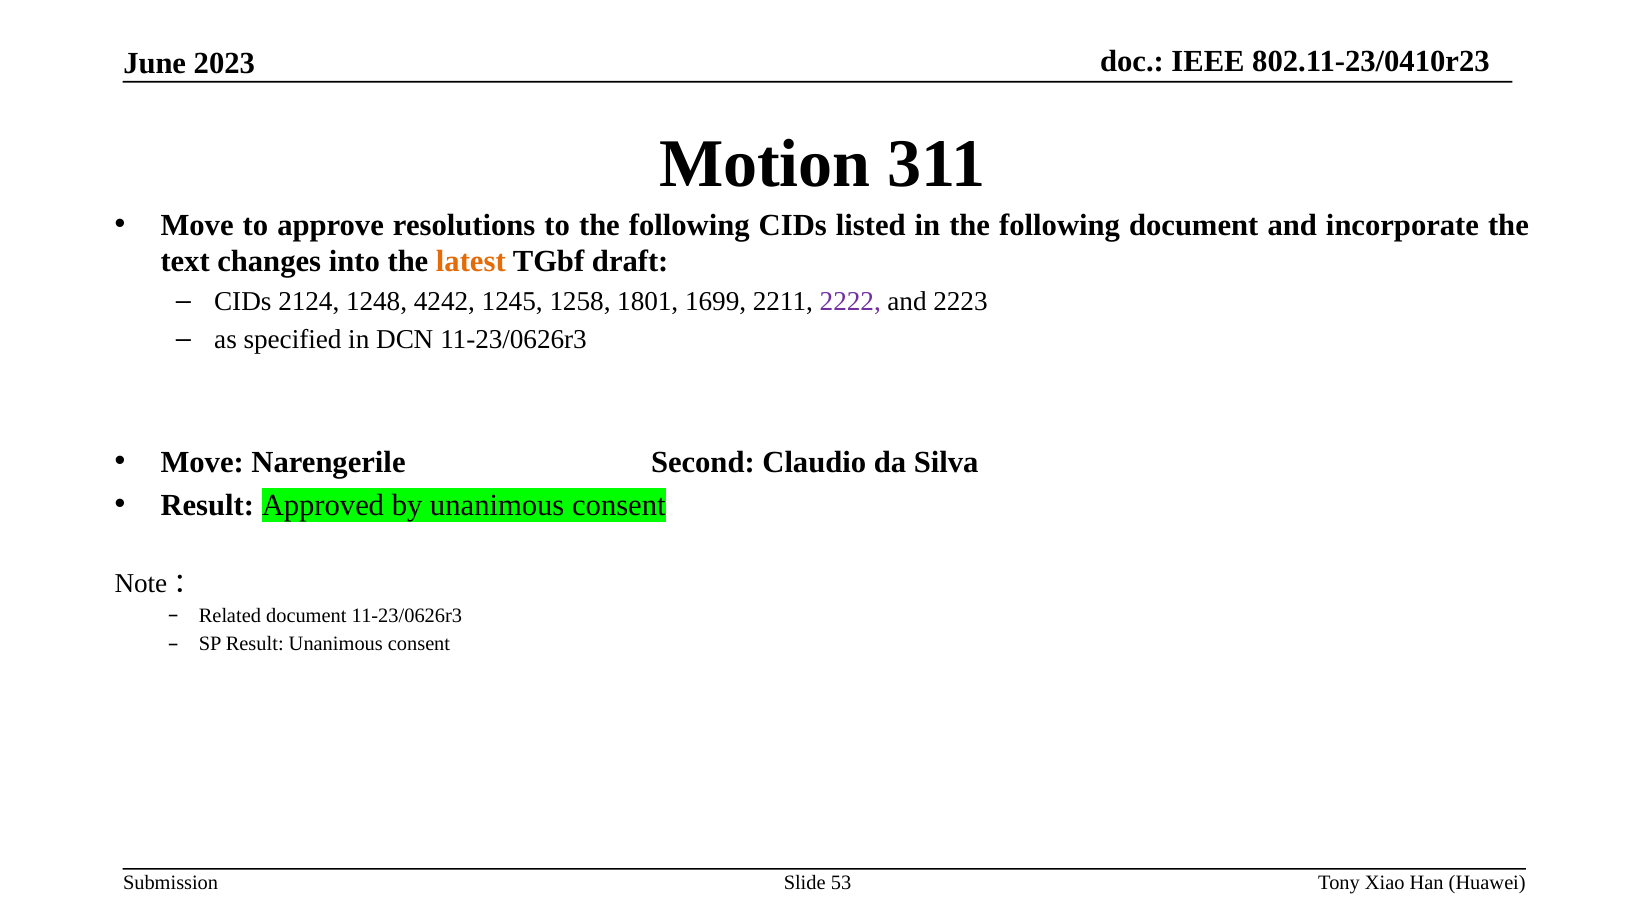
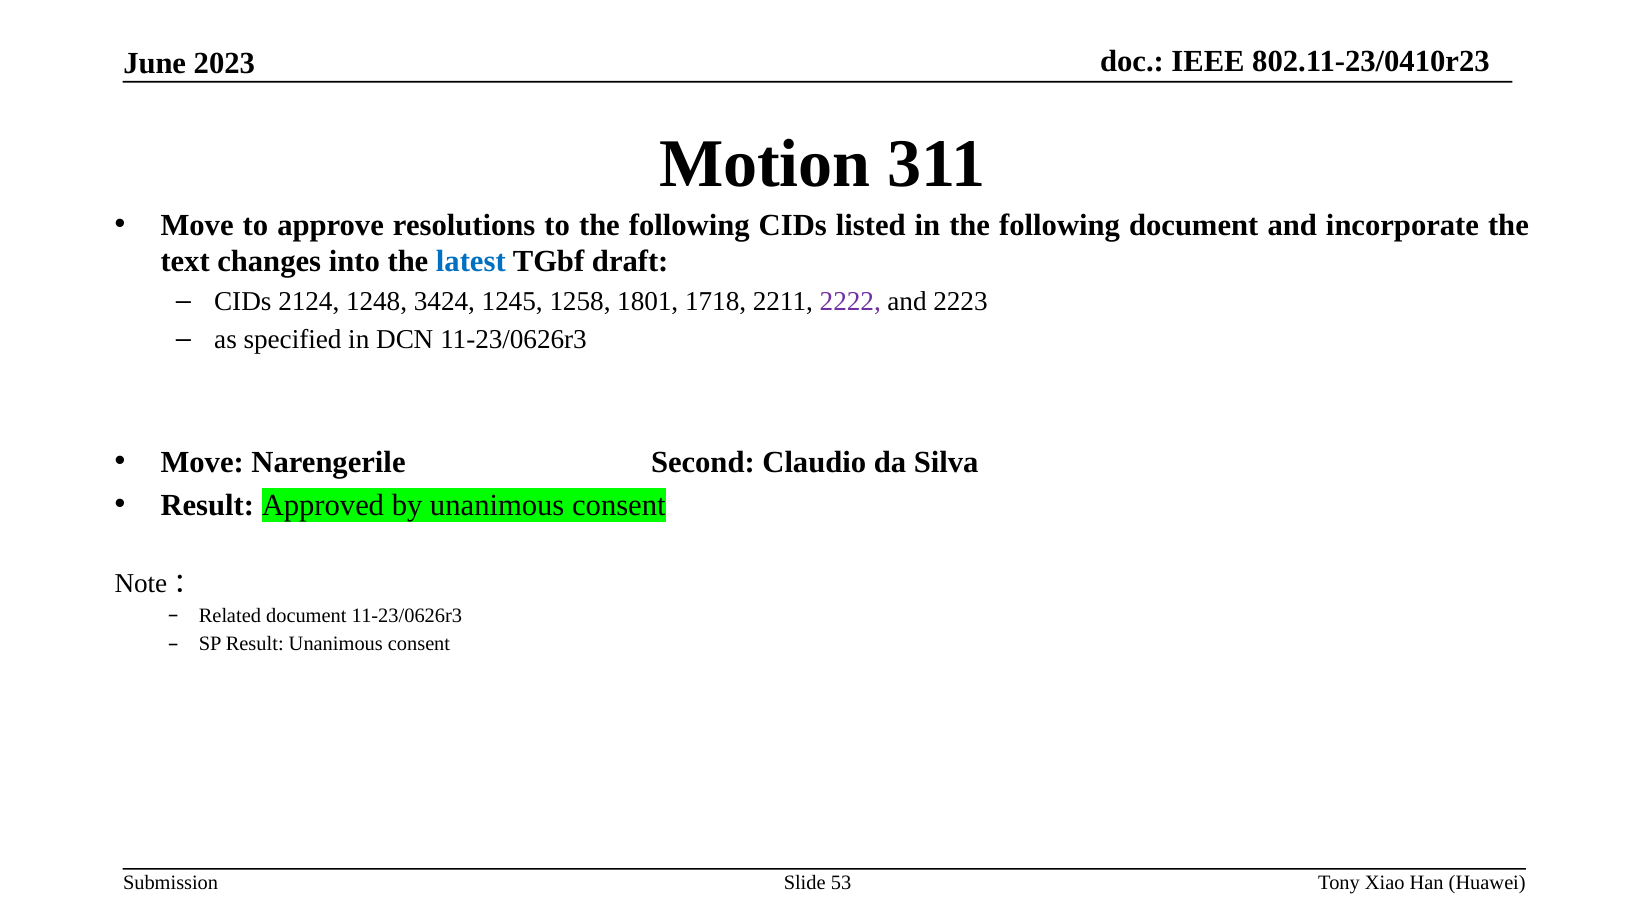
latest colour: orange -> blue
4242: 4242 -> 3424
1699: 1699 -> 1718
